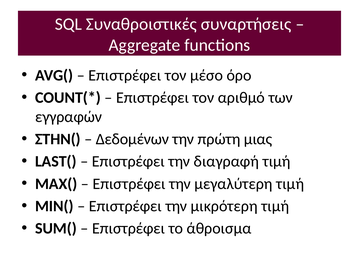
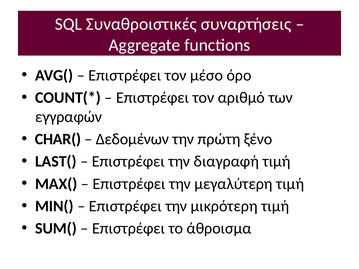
ΣΤΗΝ(: ΣΤΗΝ( -> CHAR(
μιας: μιας -> ξένο
